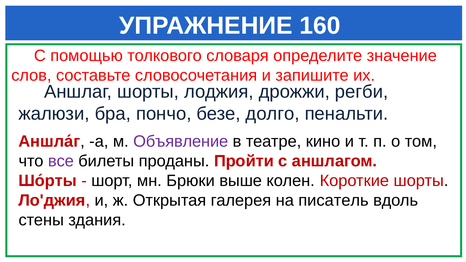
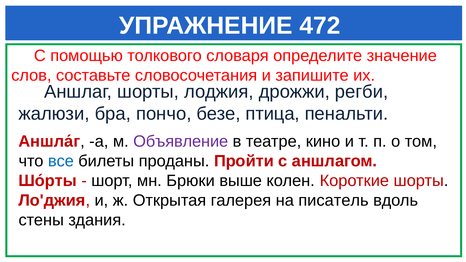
160: 160 -> 472
долго: долго -> птица
все colour: purple -> blue
